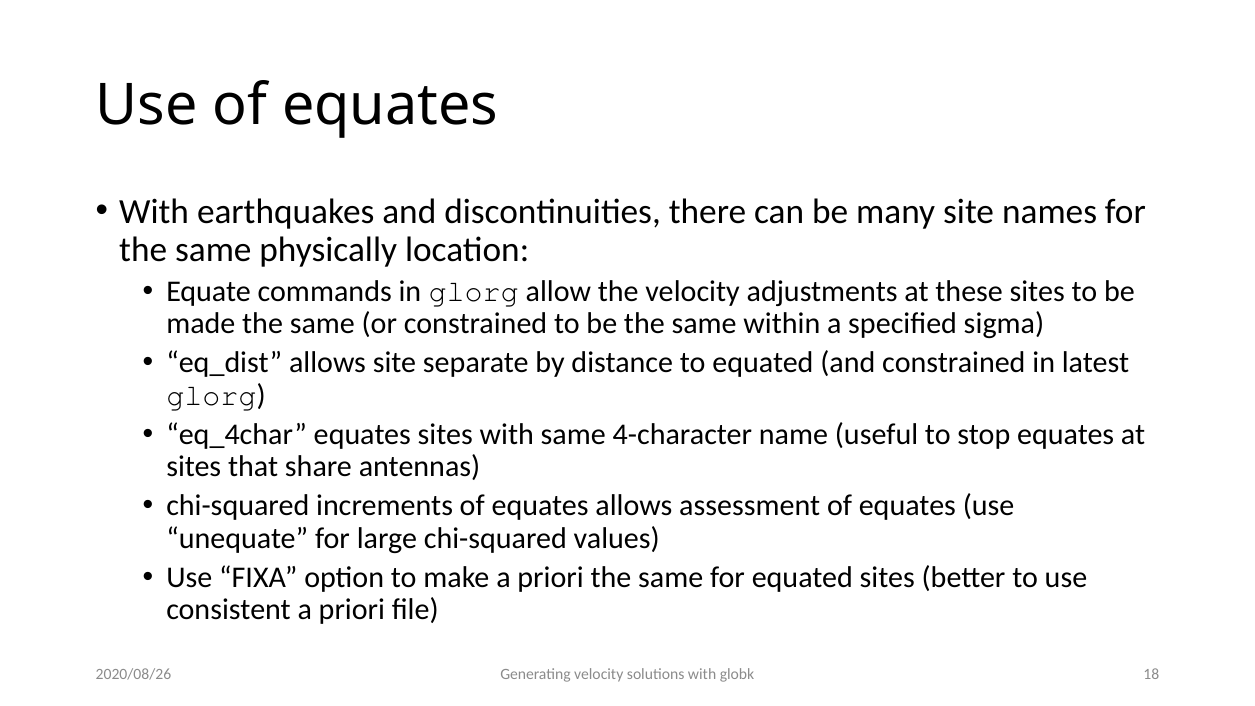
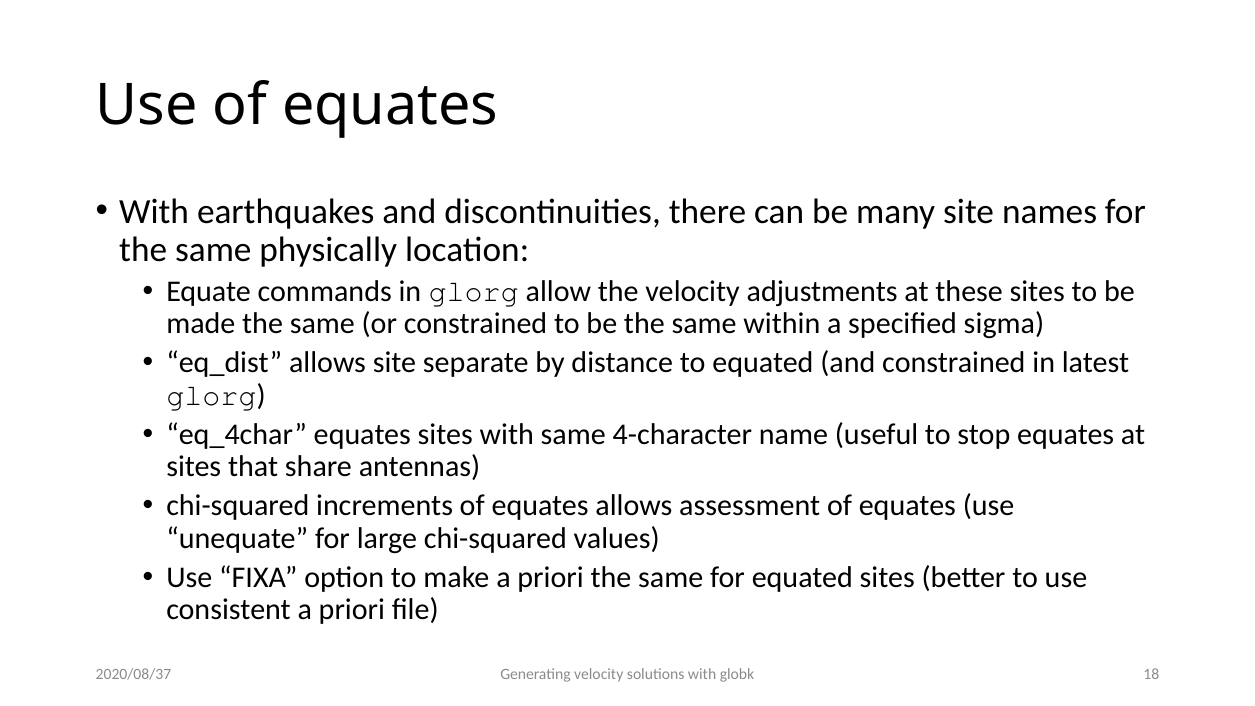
2020/08/26: 2020/08/26 -> 2020/08/37
